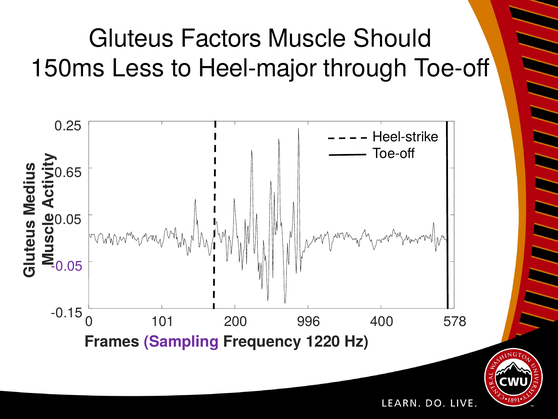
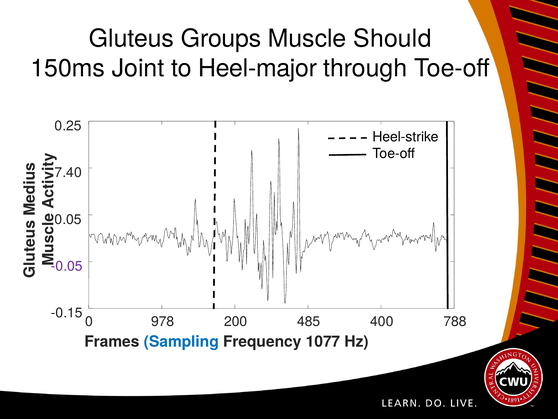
Factors: Factors -> Groups
Less: Less -> Joint
0.65: 0.65 -> 7.40
101: 101 -> 978
996: 996 -> 485
578: 578 -> 788
Sampling colour: purple -> blue
1220: 1220 -> 1077
